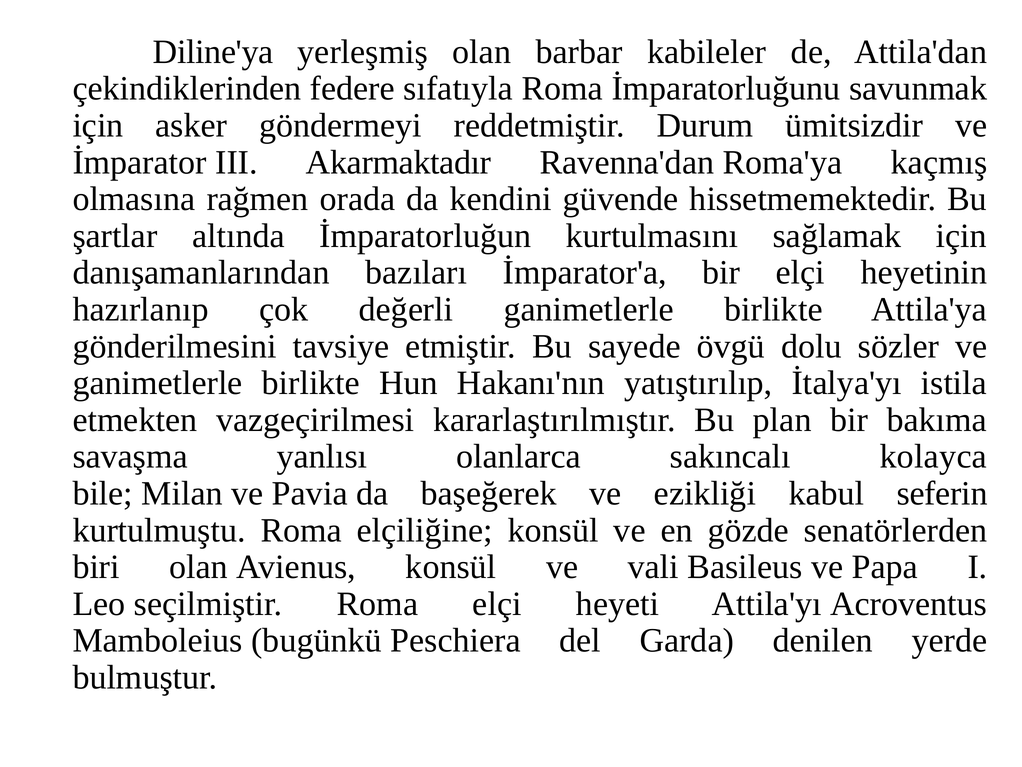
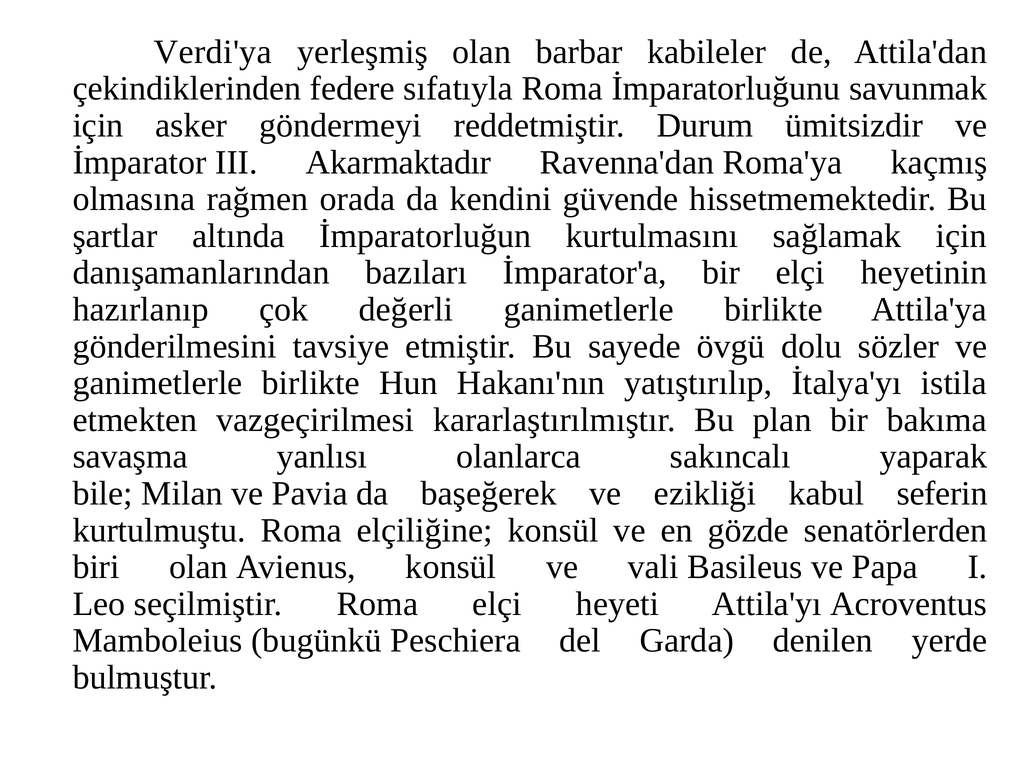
Diline'ya: Diline'ya -> Verdi'ya
kolayca: kolayca -> yaparak
